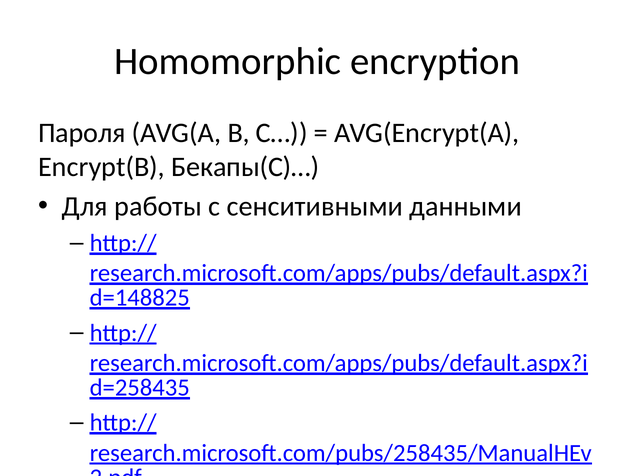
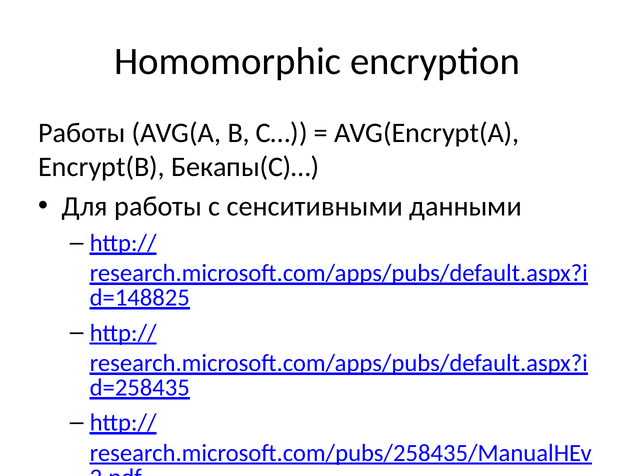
Пароля at (82, 133): Пароля -> Работы
